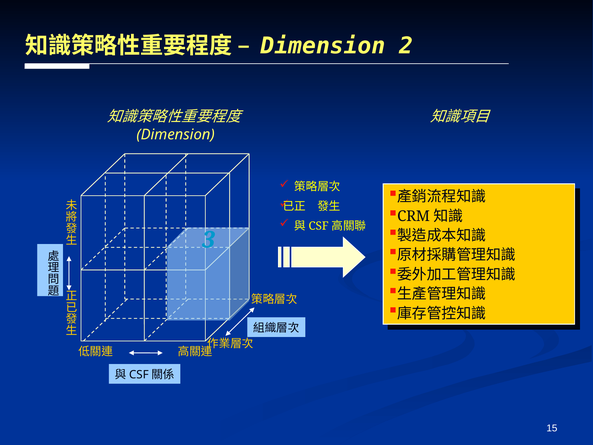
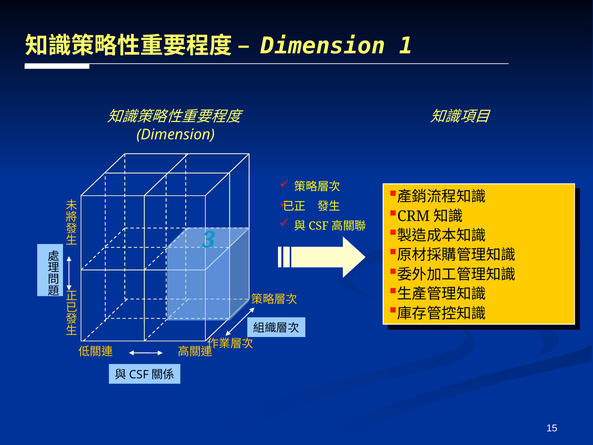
2: 2 -> 1
